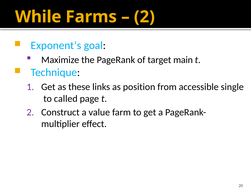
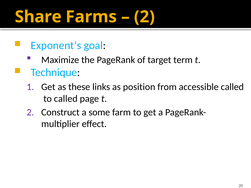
While: While -> Share
main: main -> term
accessible single: single -> called
value: value -> some
